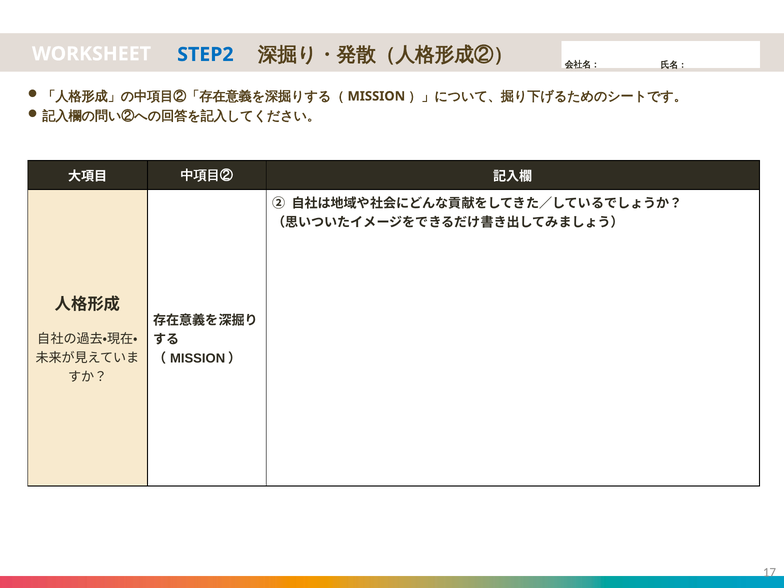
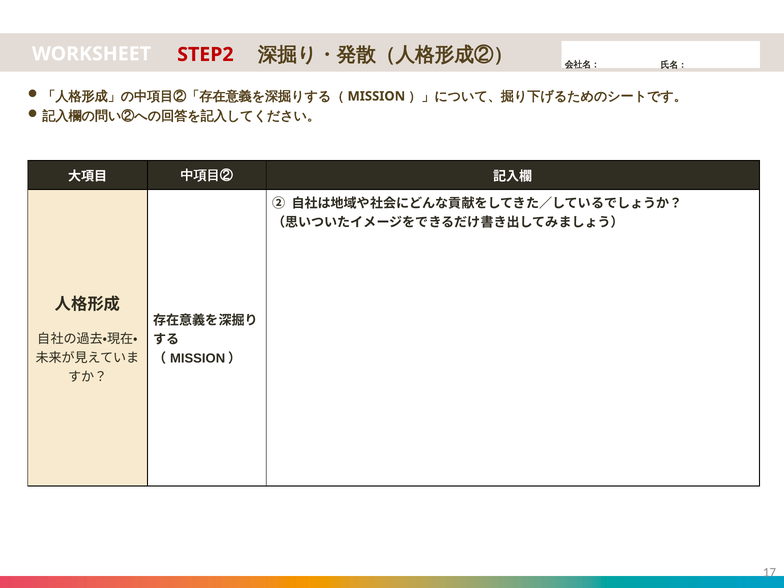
STEP2 colour: blue -> red
